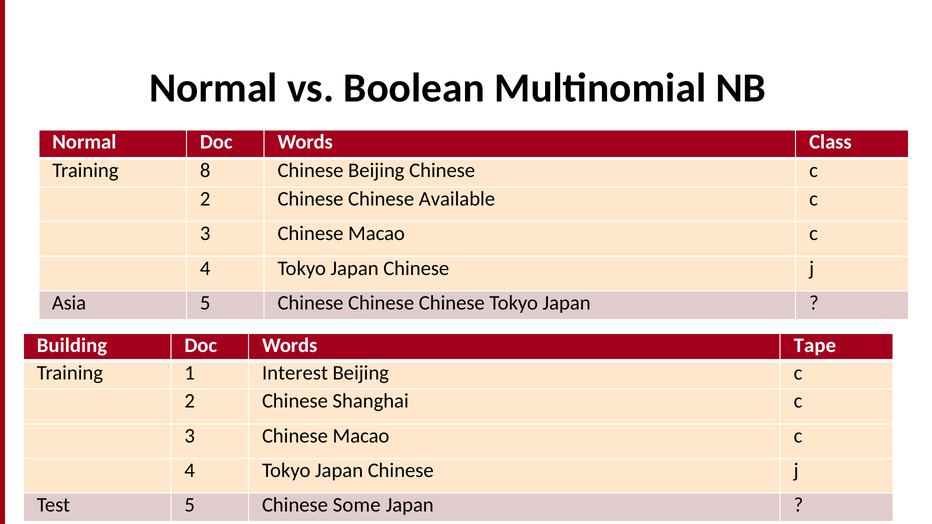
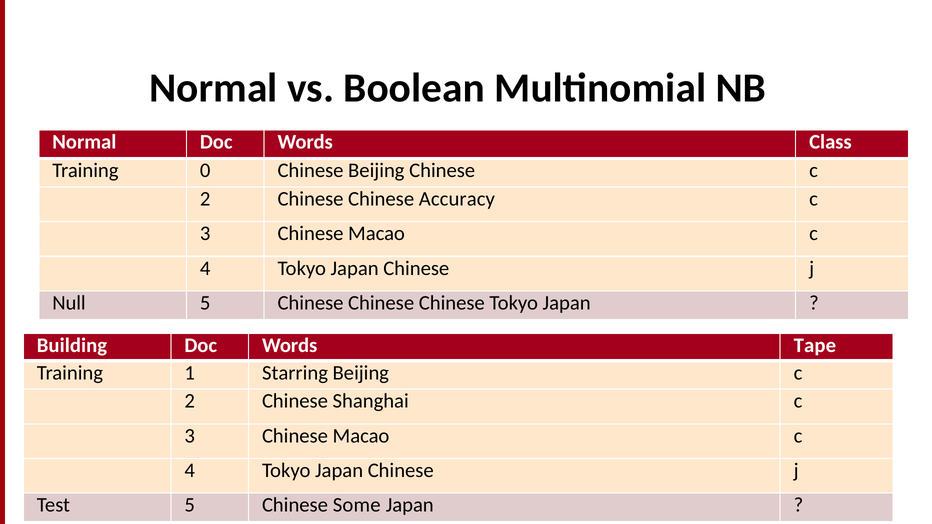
8: 8 -> 0
Available: Available -> Accuracy
Asia: Asia -> Null
Interest: Interest -> Starring
